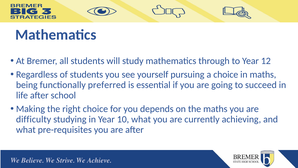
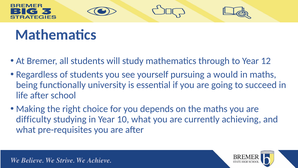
a choice: choice -> would
preferred: preferred -> university
